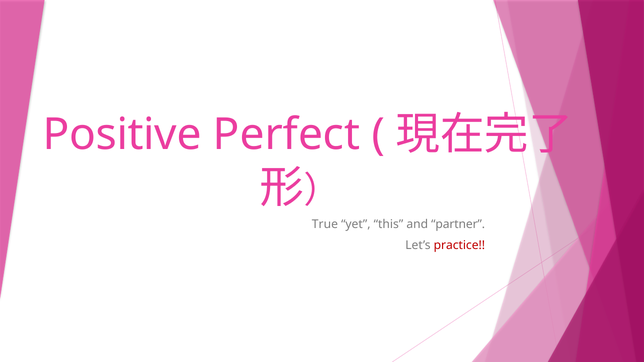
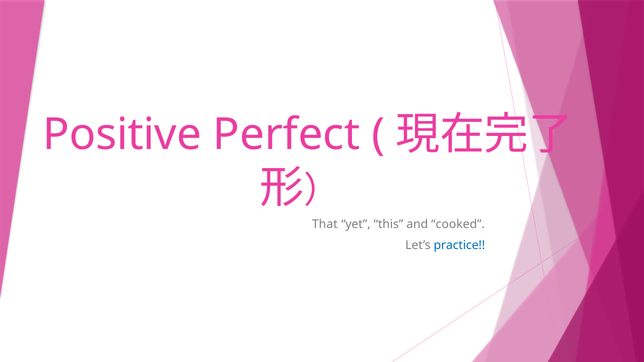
True: True -> That
partner: partner -> cooked
practice colour: red -> blue
